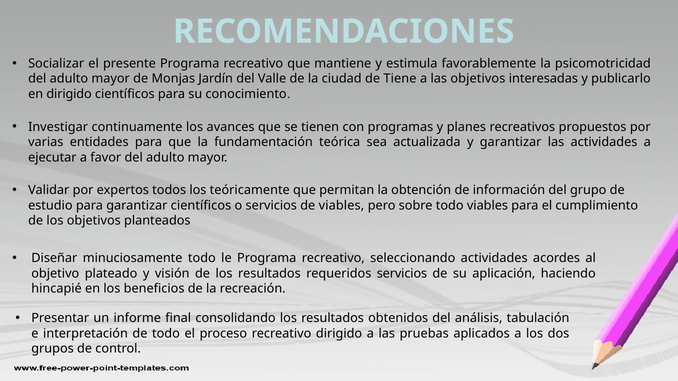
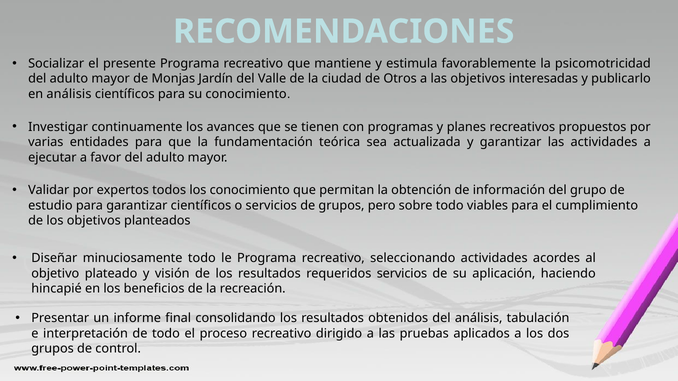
Tiene: Tiene -> Otros
en dirigido: dirigido -> análisis
los teóricamente: teóricamente -> conocimiento
de viables: viables -> grupos
